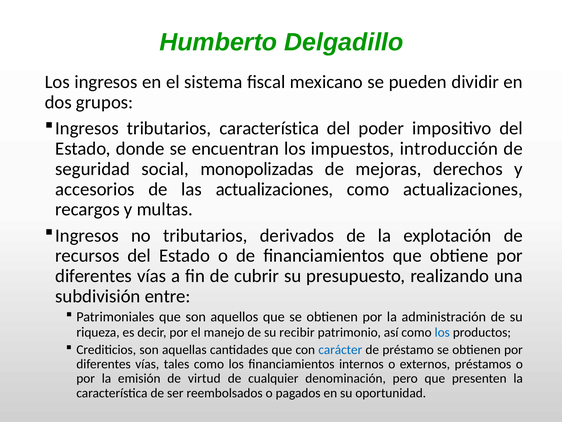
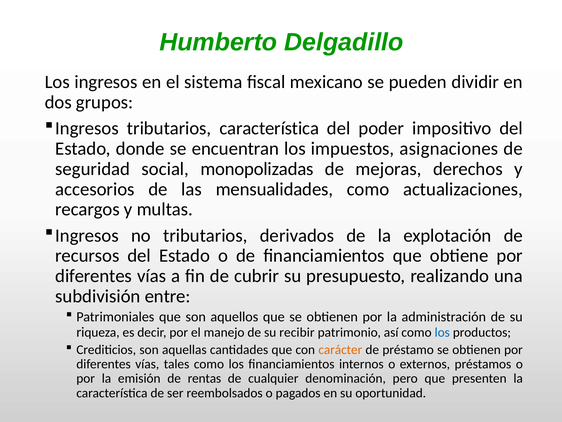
introducción: introducción -> asignaciones
las actualizaciones: actualizaciones -> mensualidades
carácter colour: blue -> orange
virtud: virtud -> rentas
